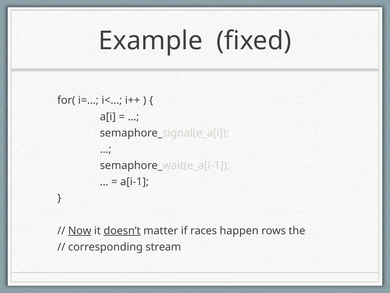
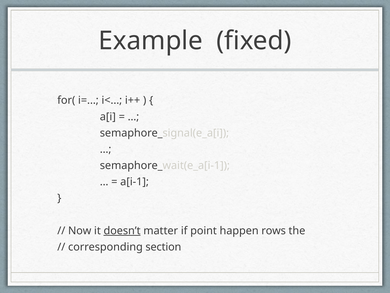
Now underline: present -> none
races: races -> point
stream: stream -> section
